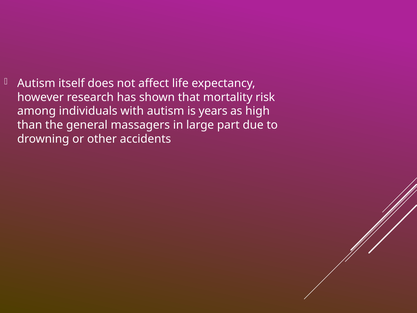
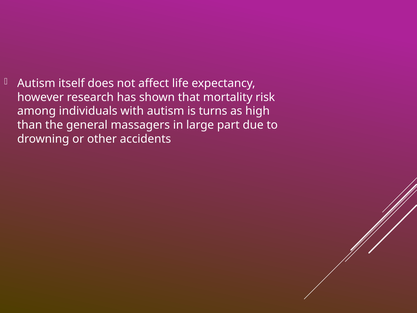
years: years -> turns
